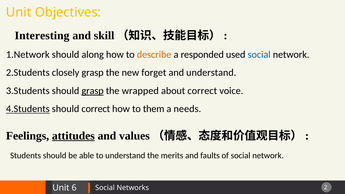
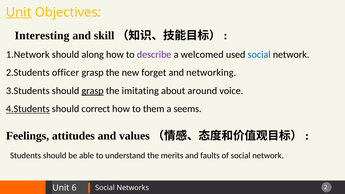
Unit at (19, 12) underline: none -> present
describe colour: orange -> purple
responded: responded -> welcomed
closely: closely -> officer
and understand: understand -> networking
wrapped: wrapped -> imitating
about correct: correct -> around
needs: needs -> seems
attitudes underline: present -> none
